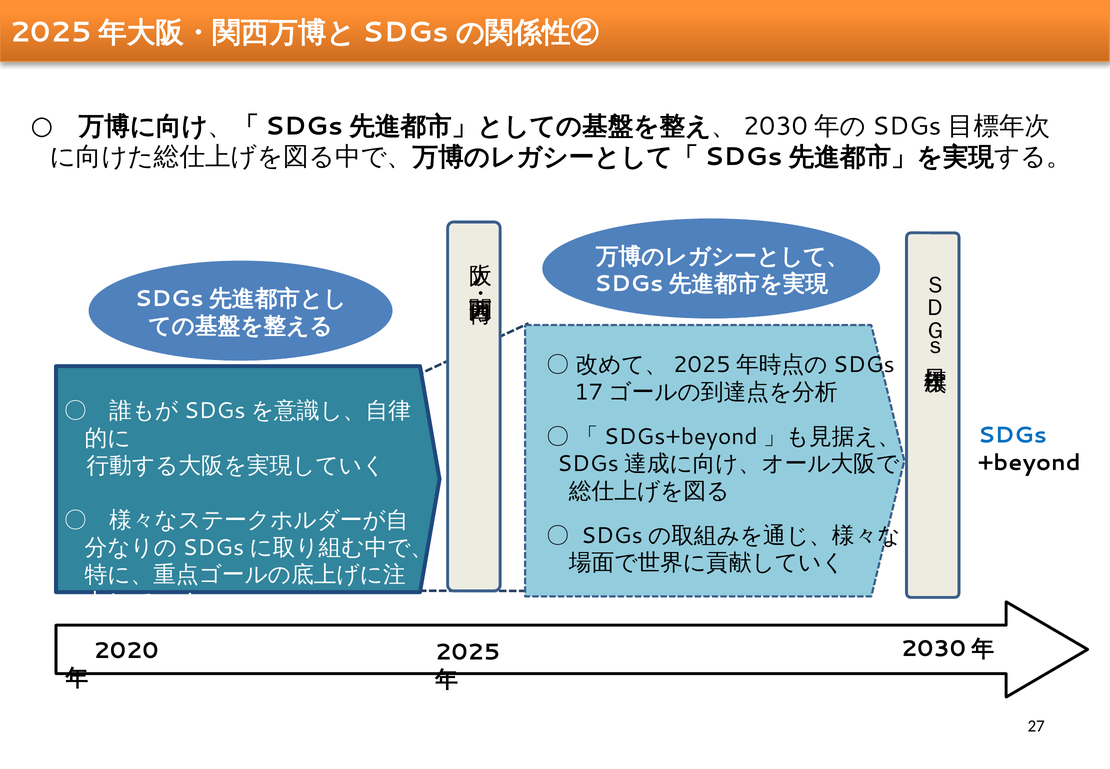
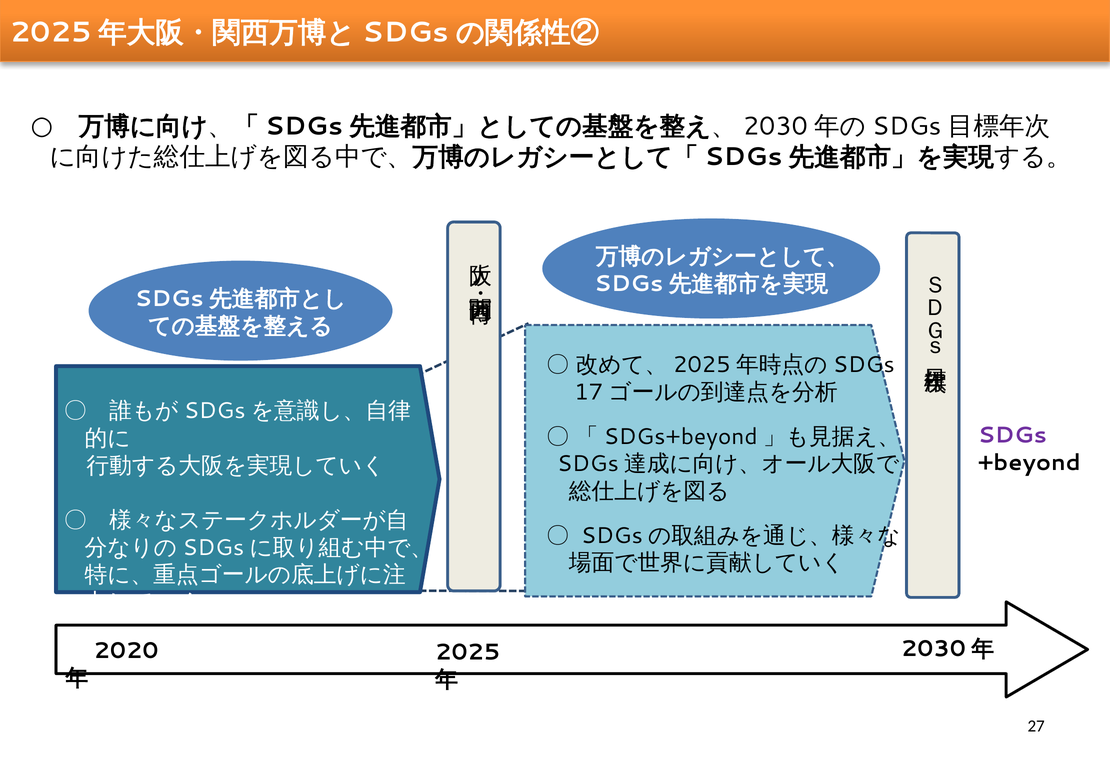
SDGs colour: blue -> purple
